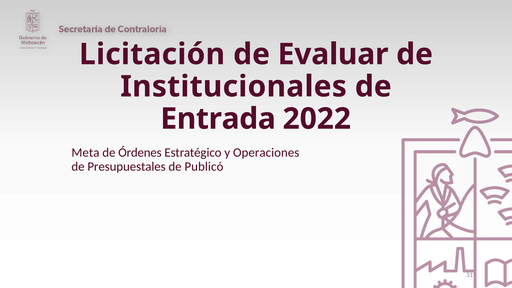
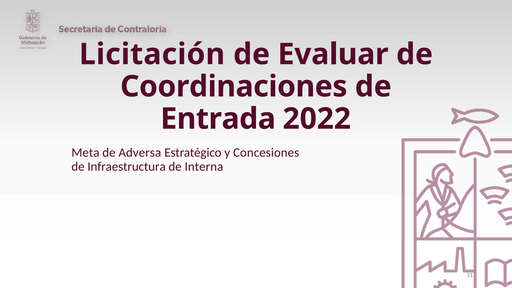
Institucionales: Institucionales -> Coordinaciones
Órdenes: Órdenes -> Adversa
Operaciones: Operaciones -> Concesiones
Presupuestales: Presupuestales -> Infraestructura
Publicó: Publicó -> Interna
